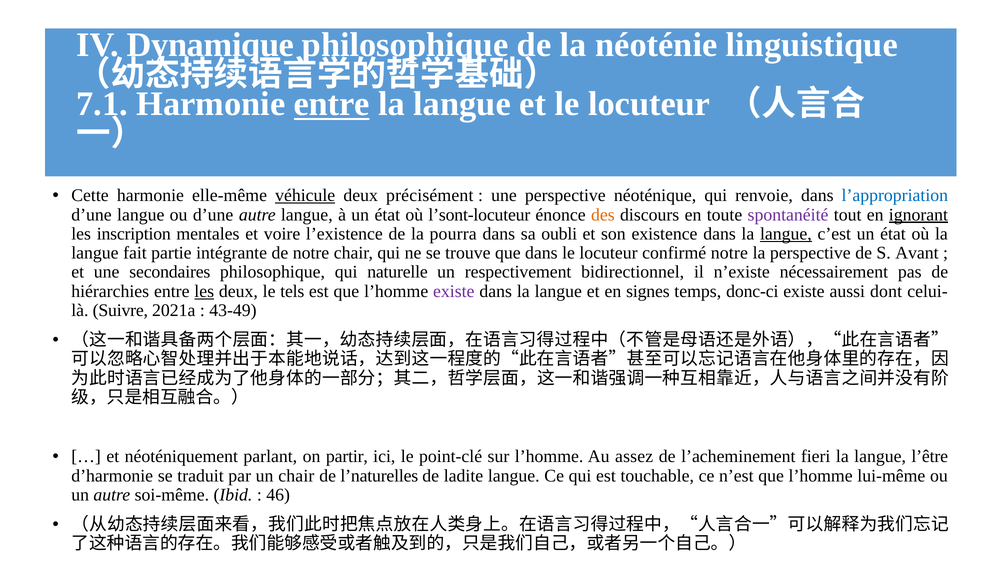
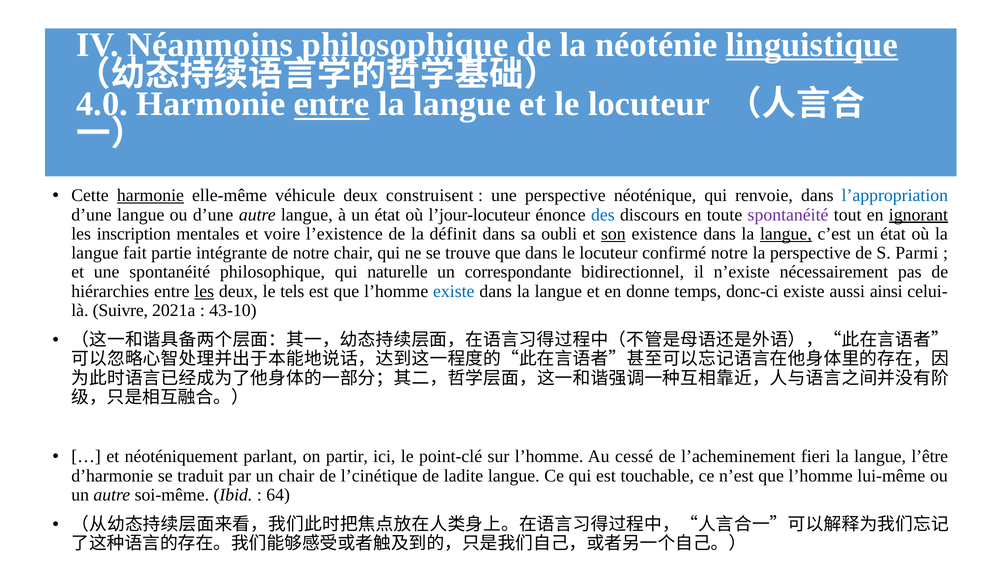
Dynamique: Dynamique -> Néanmoins
linguistique underline: none -> present
7.1: 7.1 -> 4.0
harmonie at (150, 196) underline: none -> present
véhicule underline: present -> none
précisément: précisément -> construisent
l’sont-locuteur: l’sont-locuteur -> l’jour-locuteur
des colour: orange -> blue
pourra: pourra -> définit
son underline: none -> present
Avant: Avant -> Parmi
une secondaires: secondaires -> spontanéité
respectivement: respectivement -> correspondante
existe at (454, 291) colour: purple -> blue
signes: signes -> donne
dont: dont -> ainsi
43-49: 43-49 -> 43-10
assez: assez -> cessé
l’naturelles: l’naturelles -> l’cinétique
46: 46 -> 64
